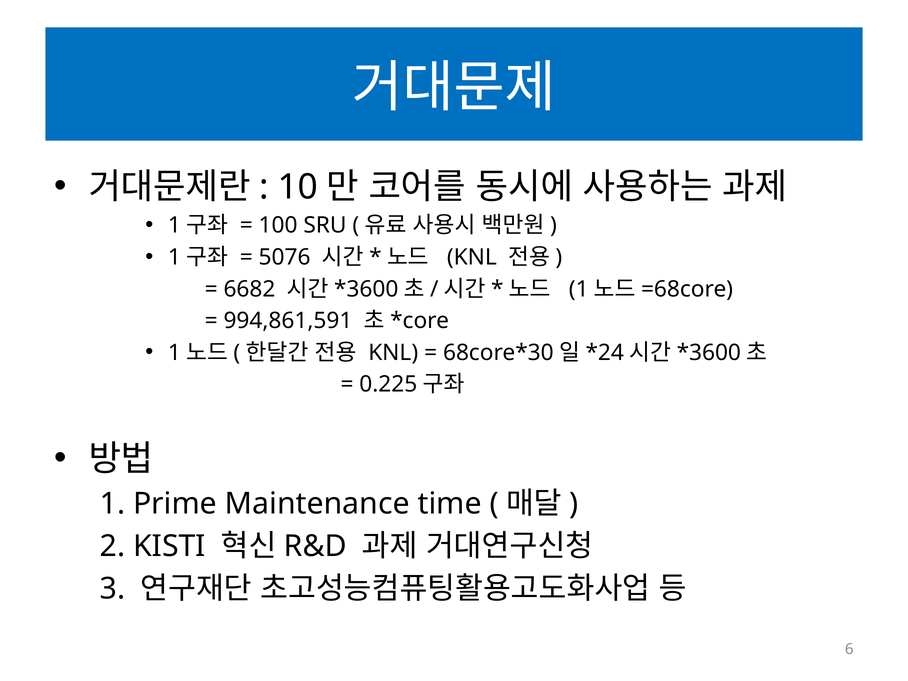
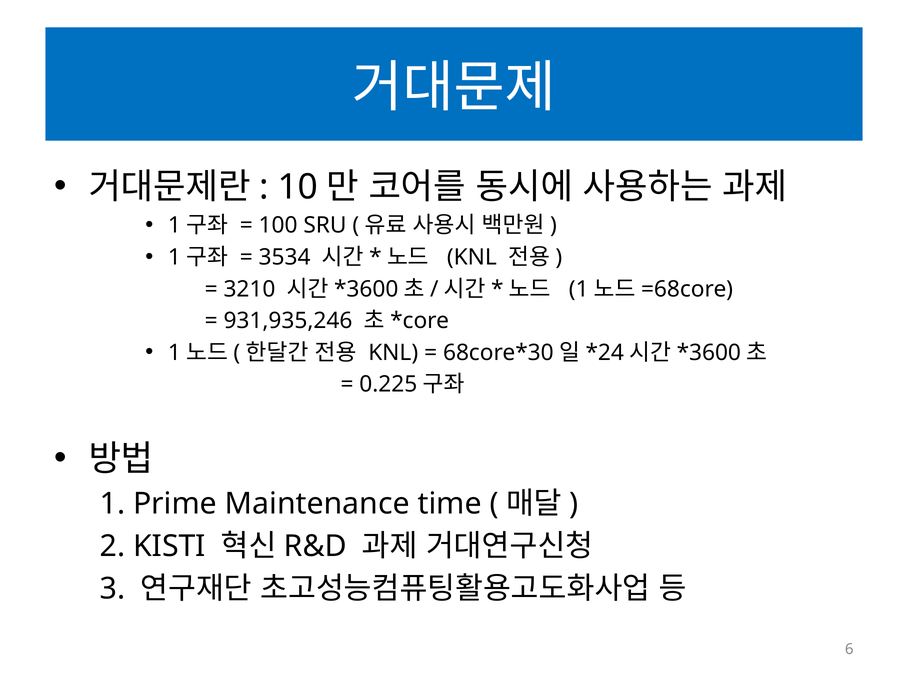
5076: 5076 -> 3534
6682: 6682 -> 3210
994,861,591: 994,861,591 -> 931,935,246
